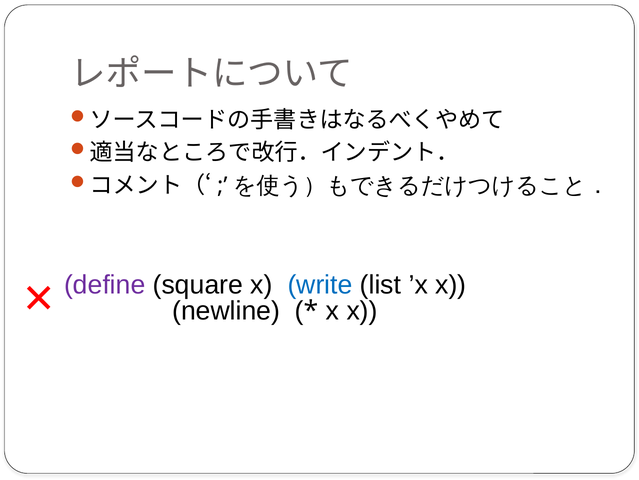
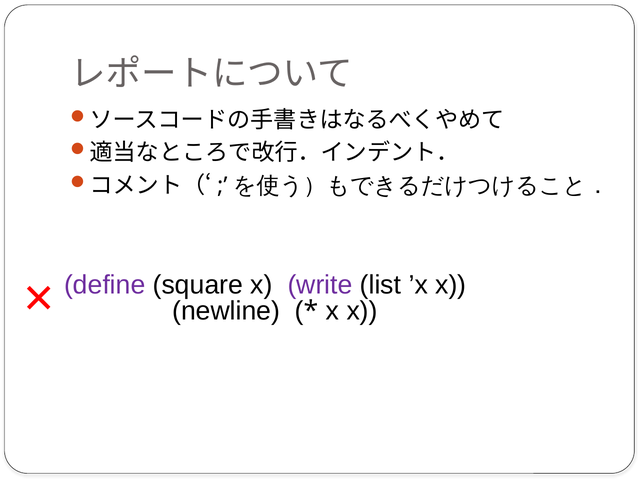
write colour: blue -> purple
